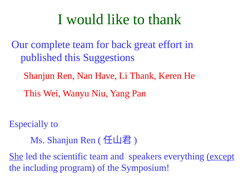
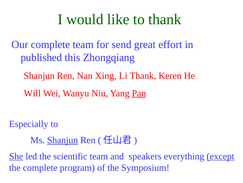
back: back -> send
Suggestions: Suggestions -> Zhongqiang
Have: Have -> Xing
This at (32, 93): This -> Will
Pan underline: none -> present
Shanjun at (63, 140) underline: none -> present
the including: including -> complete
